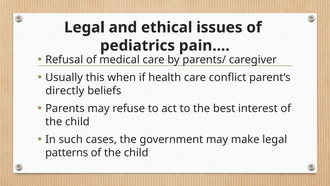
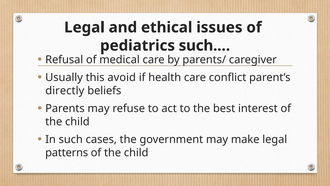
pain.…: pain.… -> such.…
when: when -> avoid
